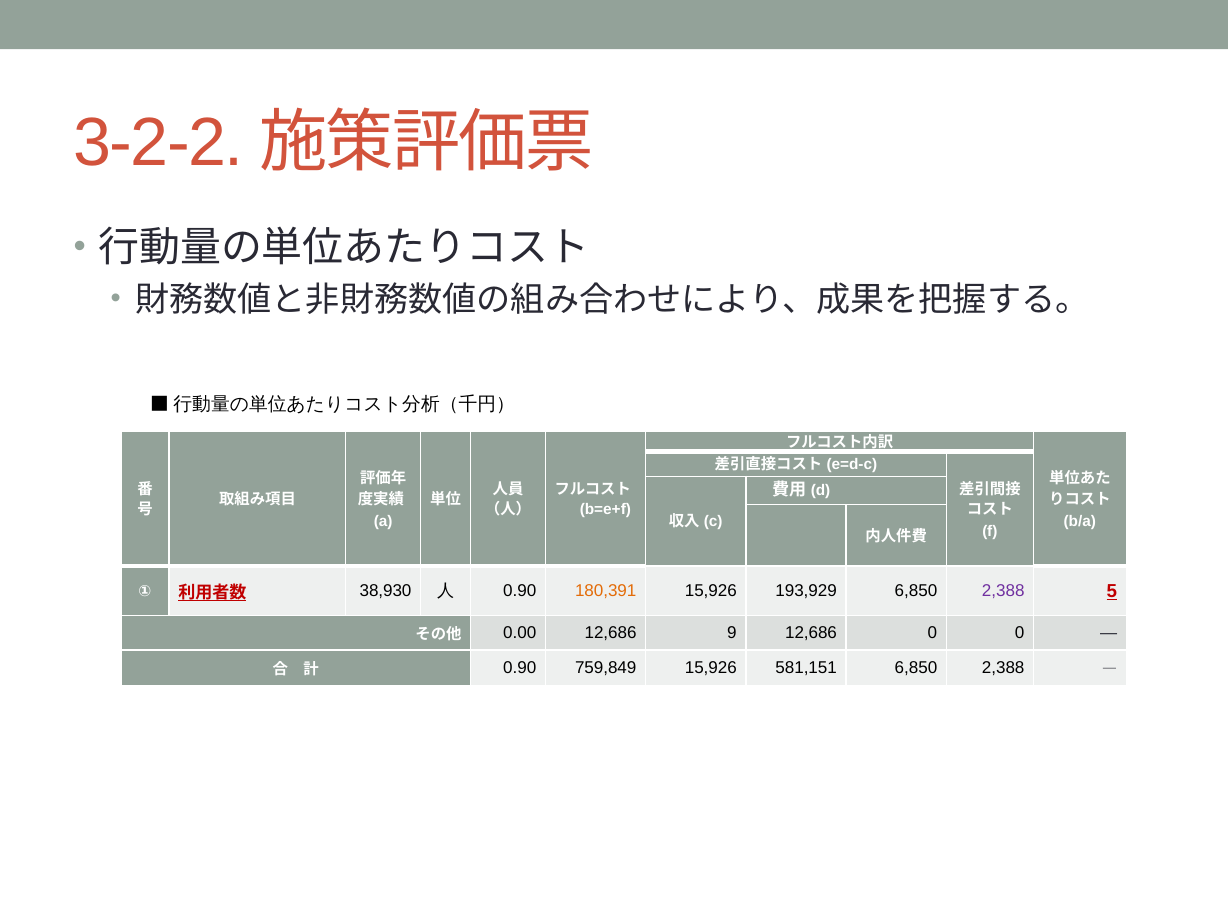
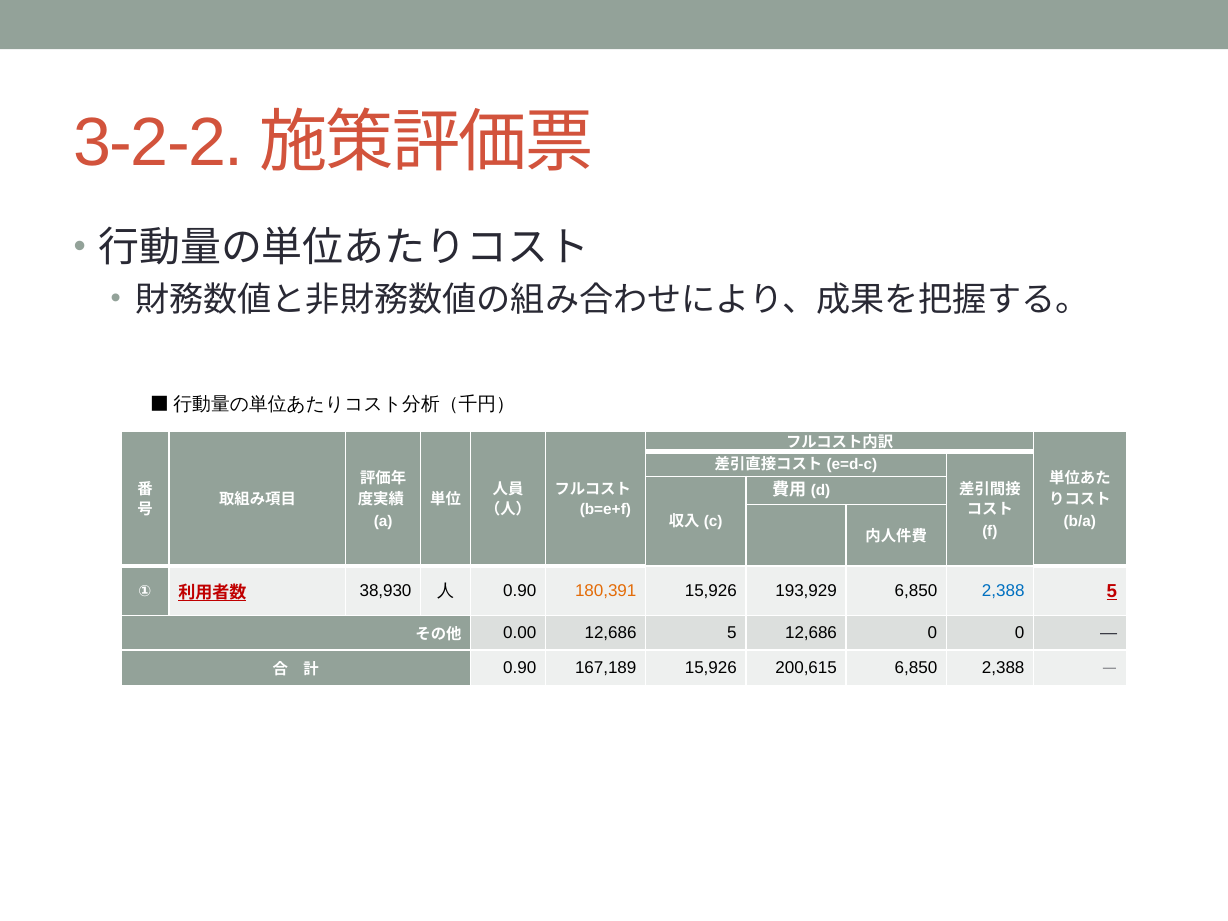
2,388 at (1003, 591) colour: purple -> blue
12,686 9: 9 -> 5
759,849: 759,849 -> 167,189
581,151: 581,151 -> 200,615
